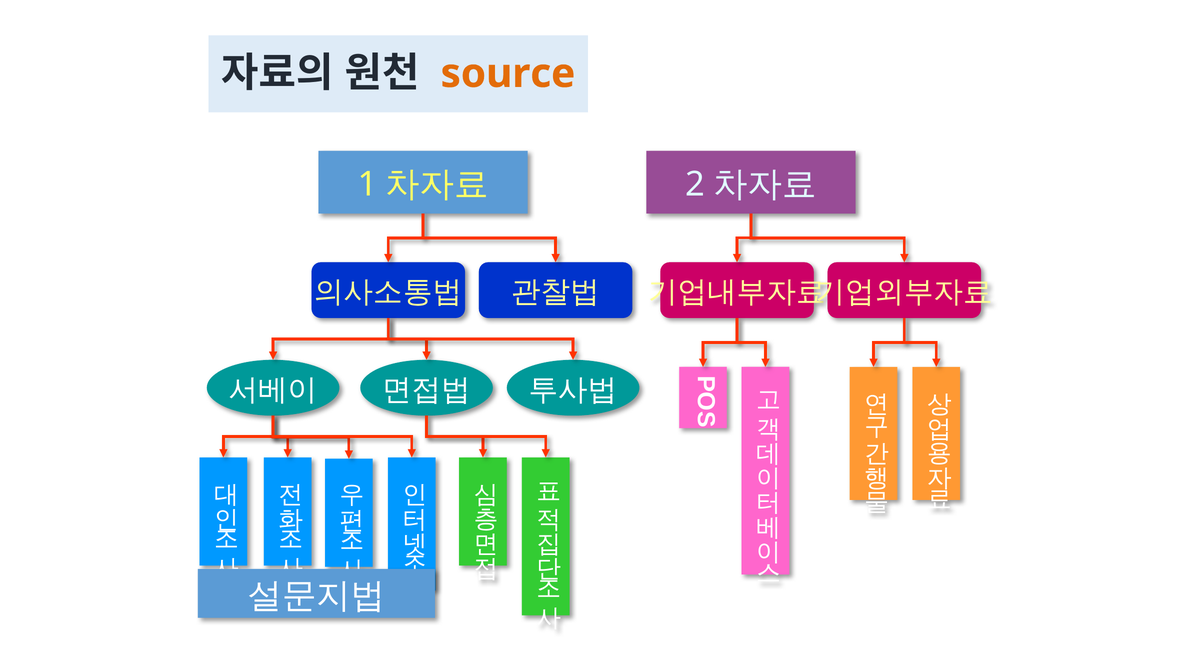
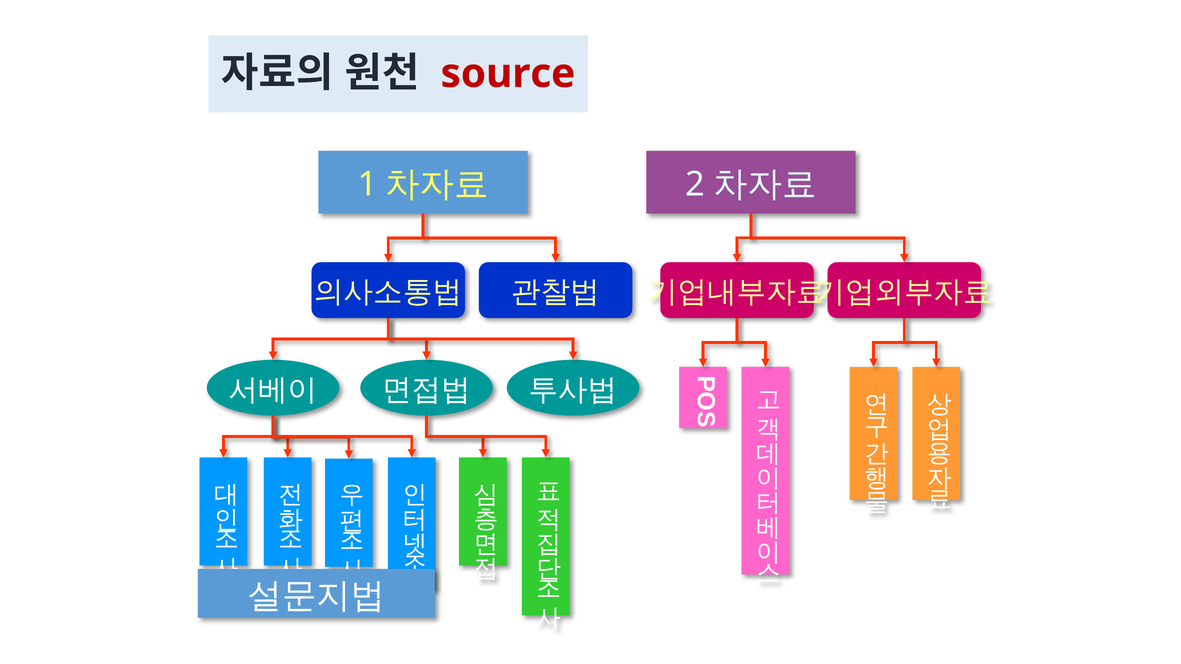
source colour: orange -> red
